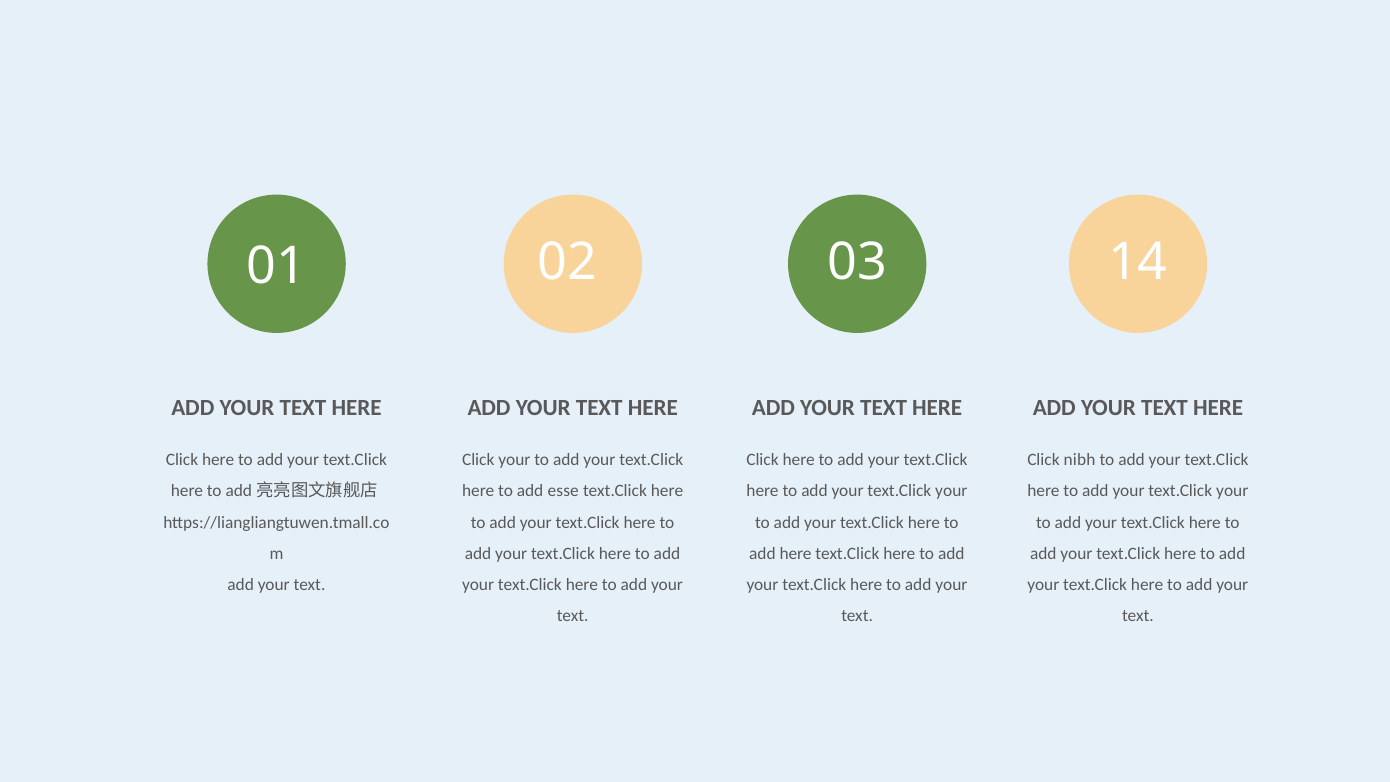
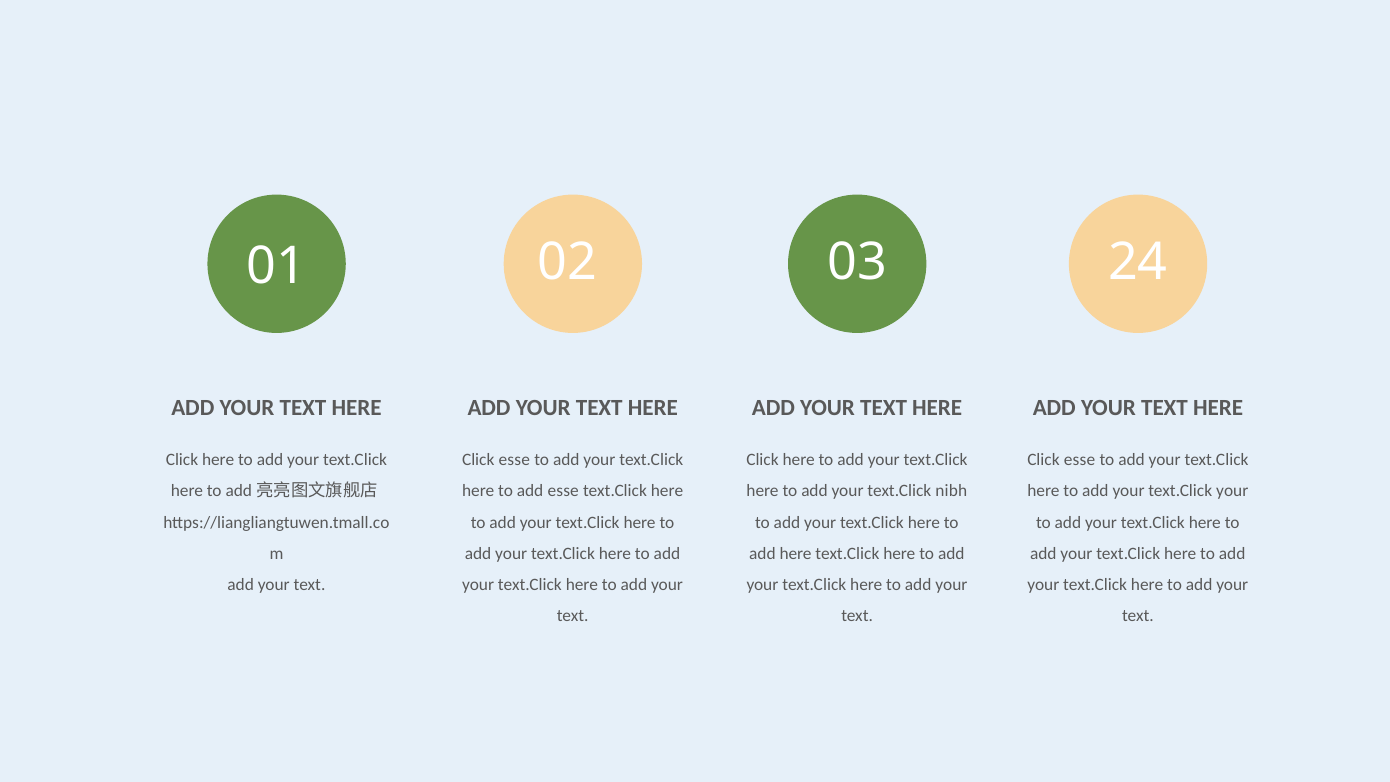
14: 14 -> 24
your at (514, 460): your -> esse
nibh at (1080, 460): nibh -> esse
your at (951, 491): your -> nibh
